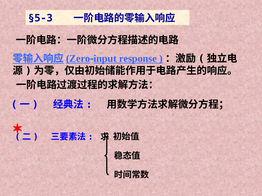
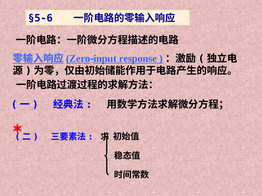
§5-3: §5-3 -> §5-6
